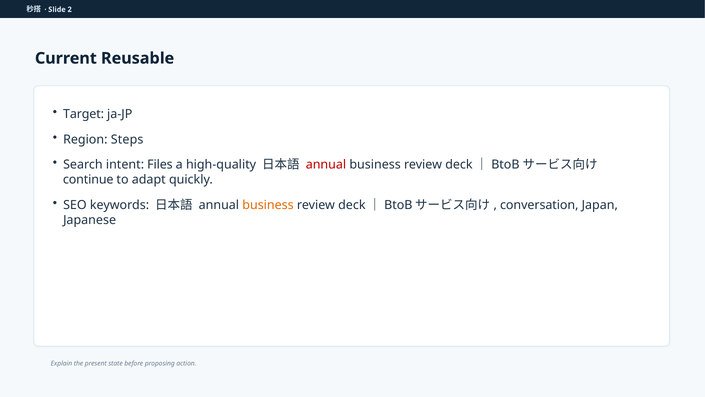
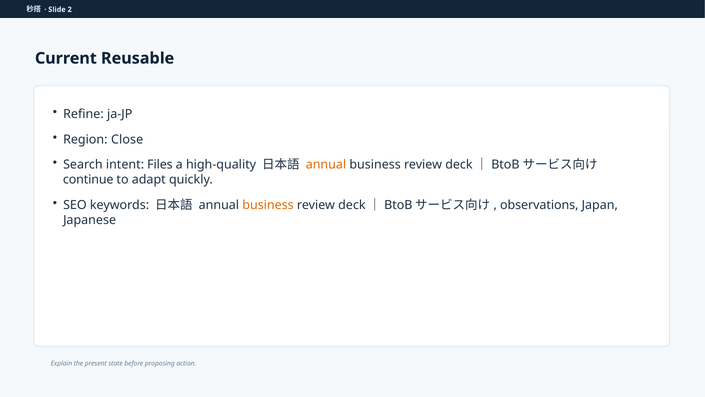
Target: Target -> Refine
Steps: Steps -> Close
annual at (326, 165) colour: red -> orange
conversation: conversation -> observations
